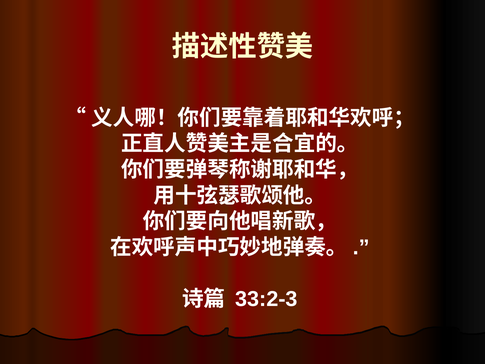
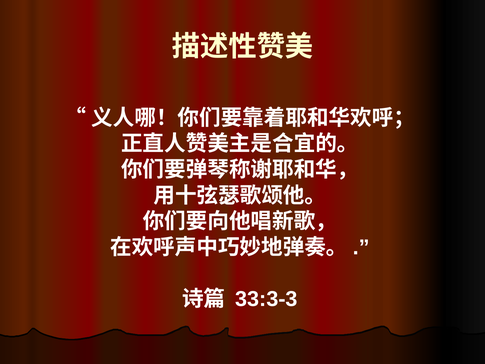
33:2-3: 33:2-3 -> 33:3-3
